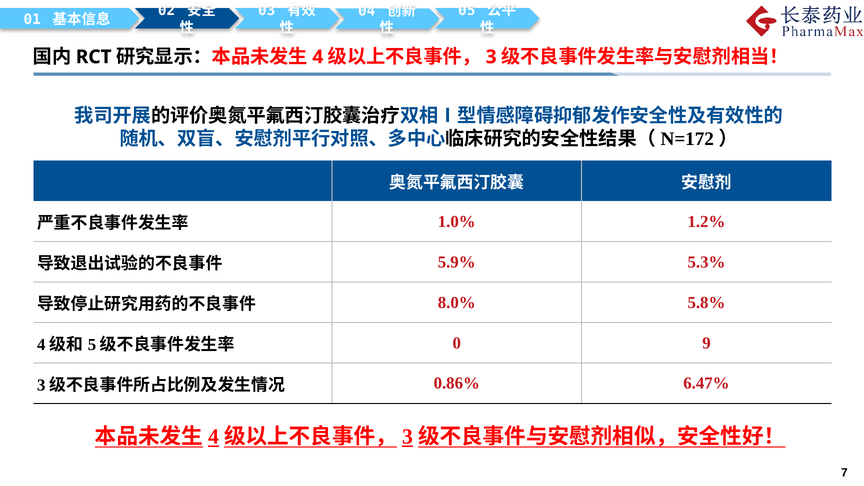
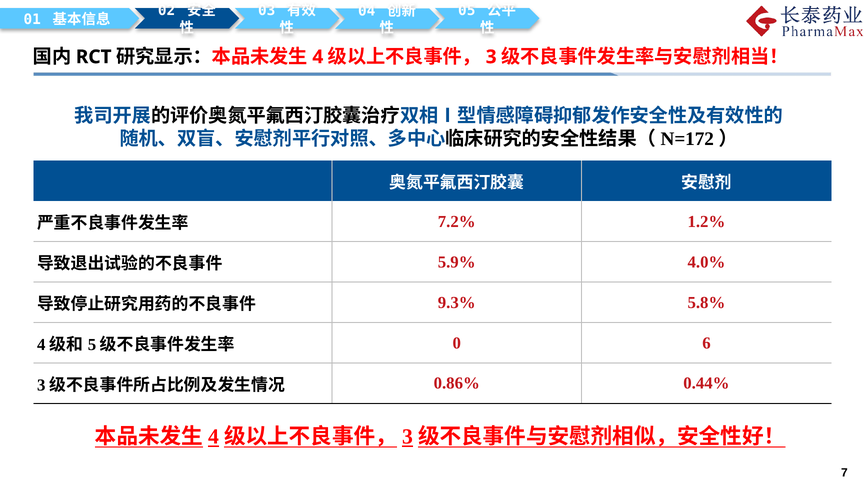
1.0%: 1.0% -> 7.2%
5.3%: 5.3% -> 4.0%
8.0%: 8.0% -> 9.3%
9: 9 -> 6
6.47%: 6.47% -> 0.44%
